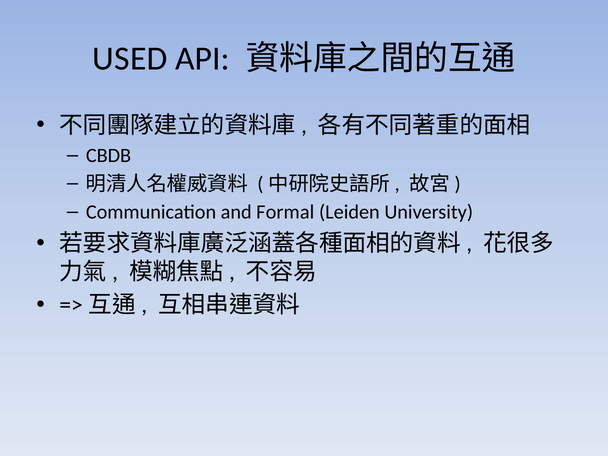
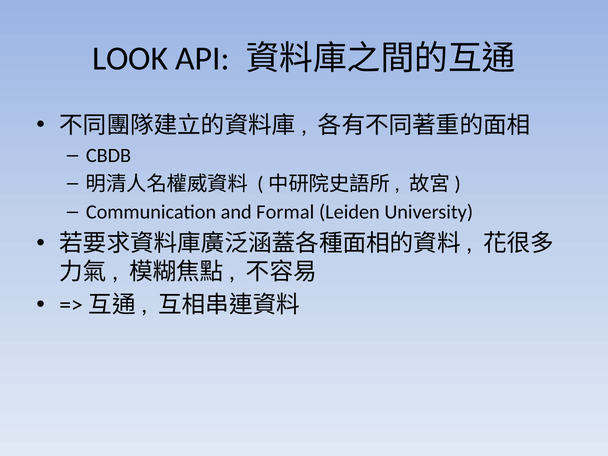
USED: USED -> LOOK
